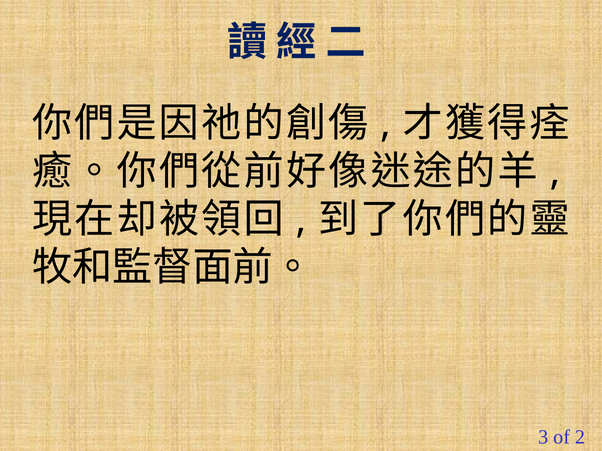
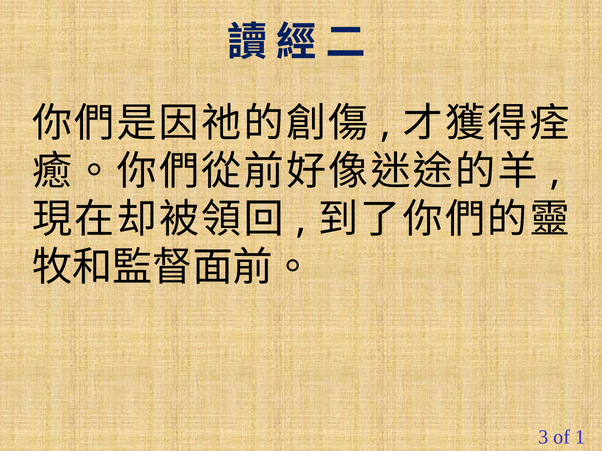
2: 2 -> 1
